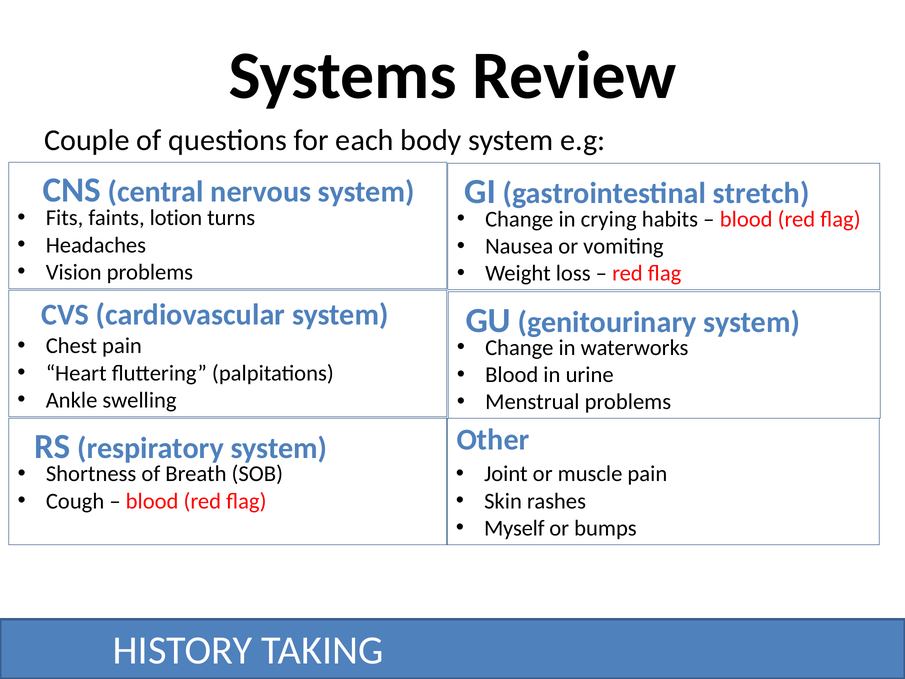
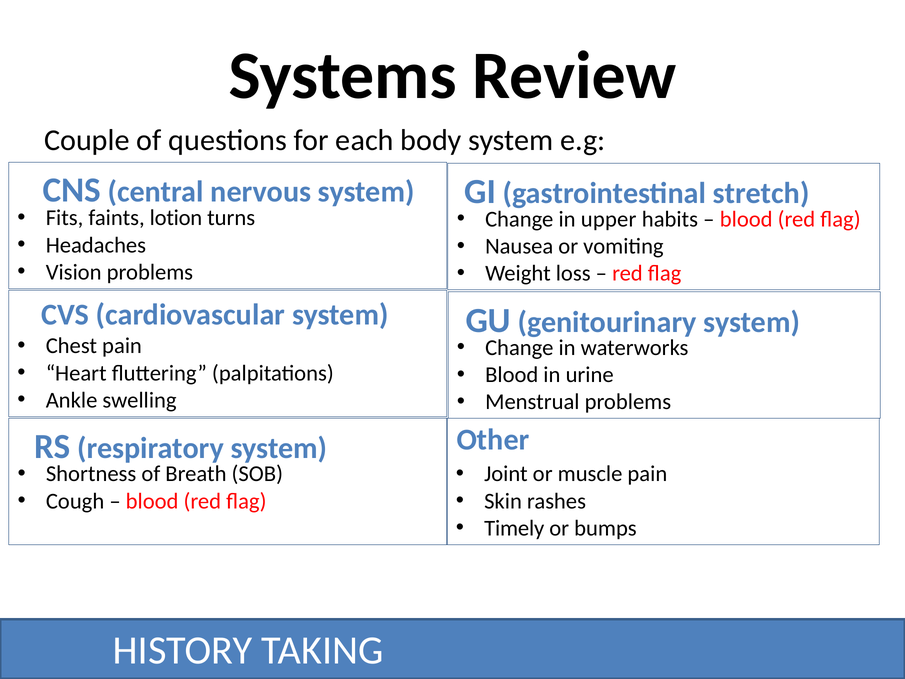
crying: crying -> upper
Myself: Myself -> Timely
